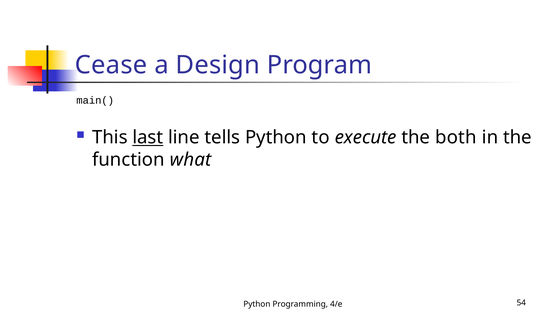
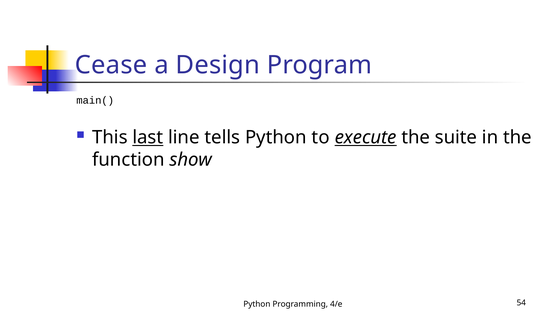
execute underline: none -> present
both: both -> suite
what: what -> show
